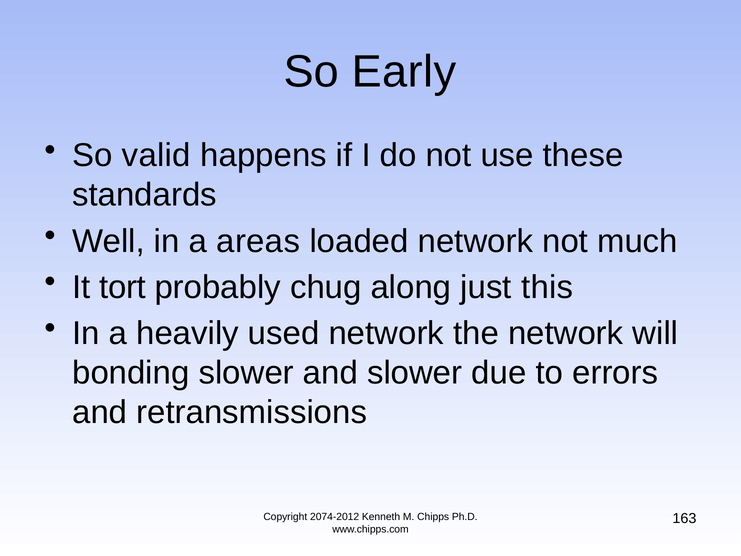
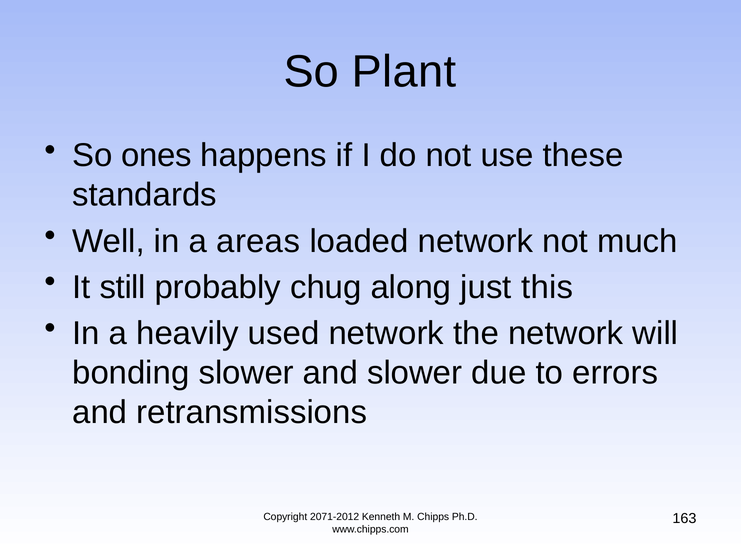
Early: Early -> Plant
valid: valid -> ones
tort: tort -> still
2074-2012: 2074-2012 -> 2071-2012
